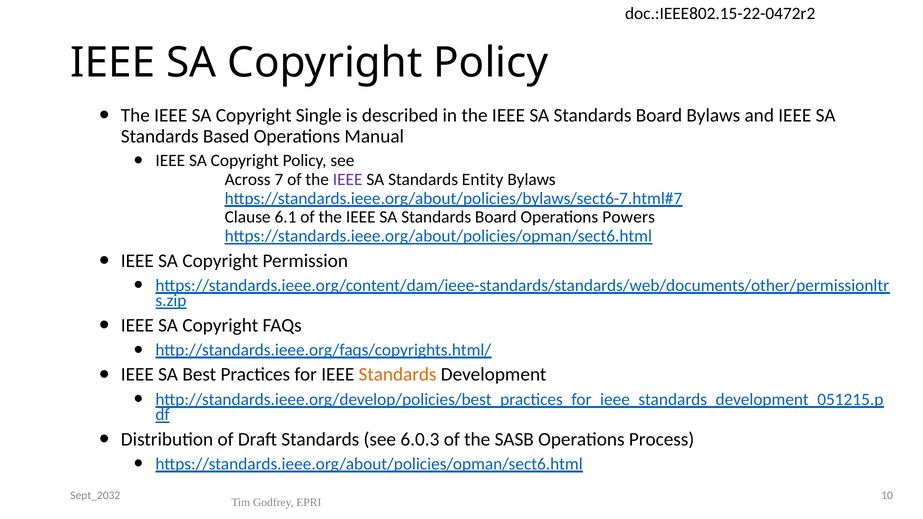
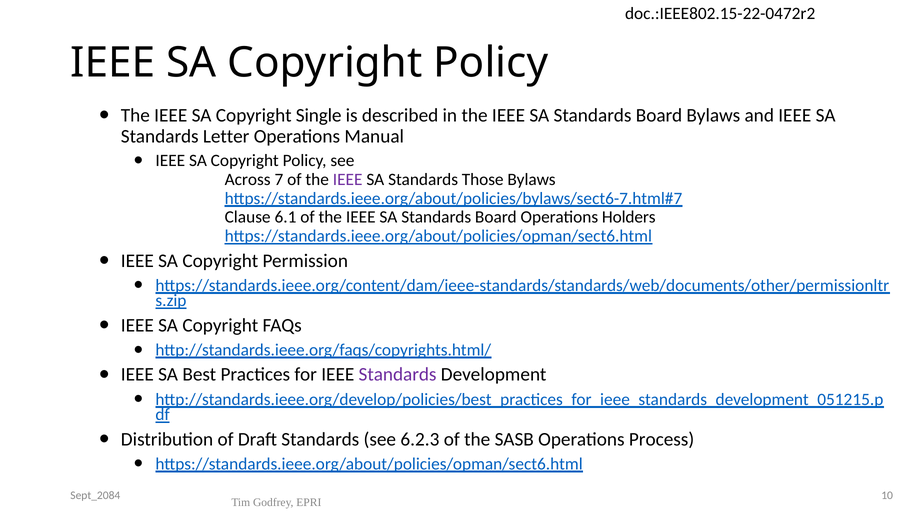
Based: Based -> Letter
Entity: Entity -> Those
Powers: Powers -> Holders
Standards at (398, 375) colour: orange -> purple
6.0.3: 6.0.3 -> 6.2.3
Sept_2032: Sept_2032 -> Sept_2084
